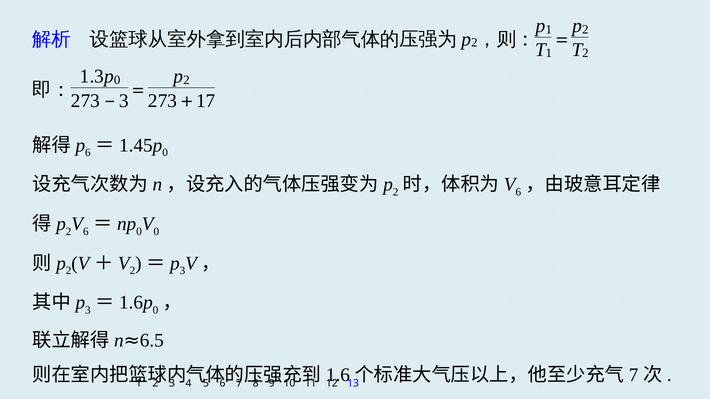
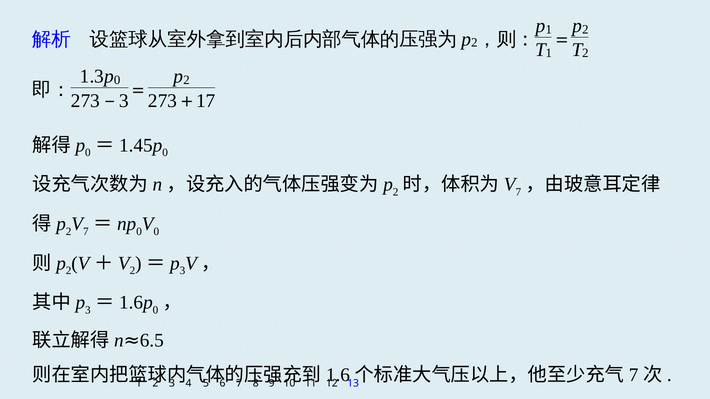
6 at (88, 153): 6 -> 0
6 at (518, 192): 6 -> 7
6 at (86, 232): 6 -> 7
